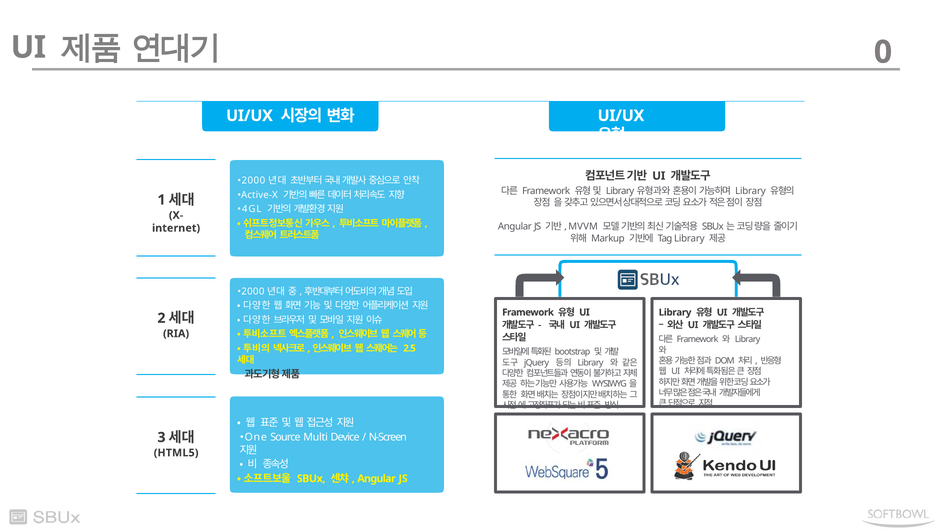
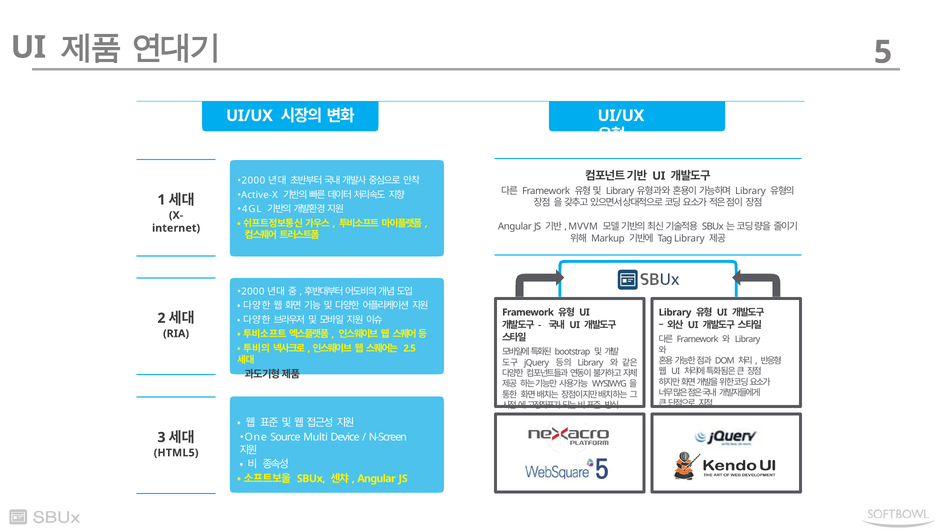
0: 0 -> 5
